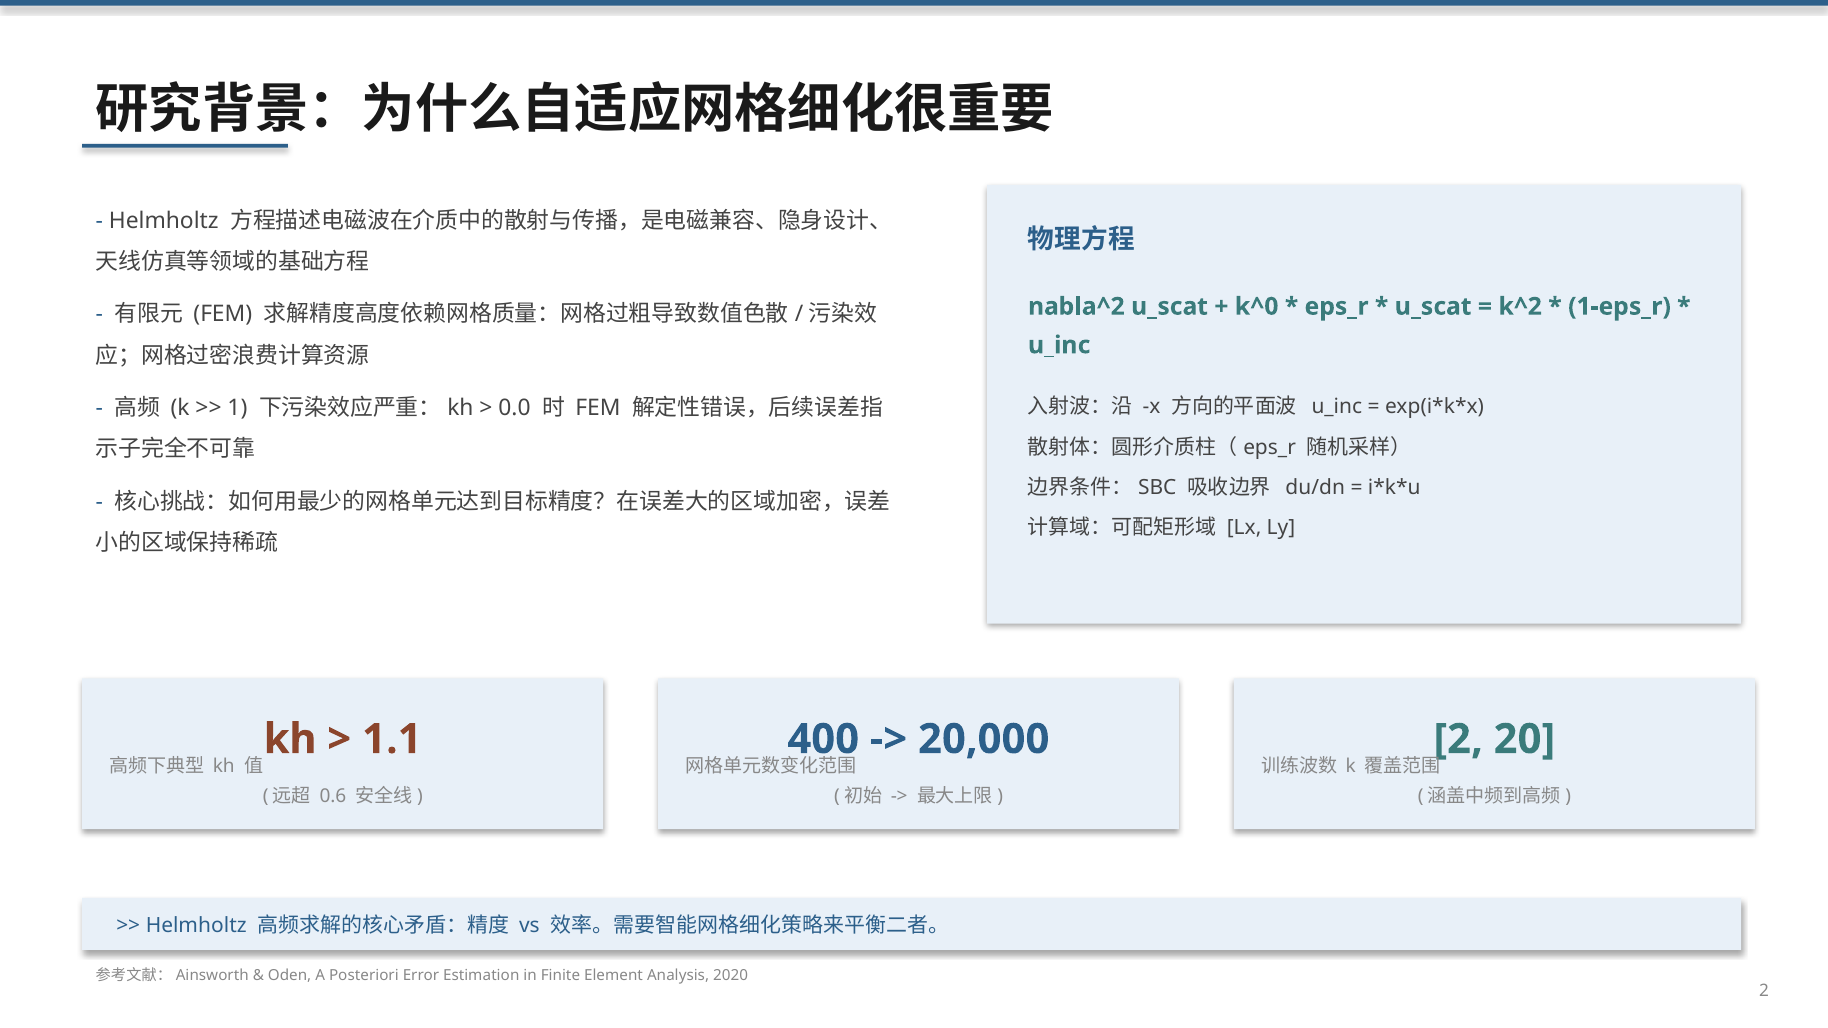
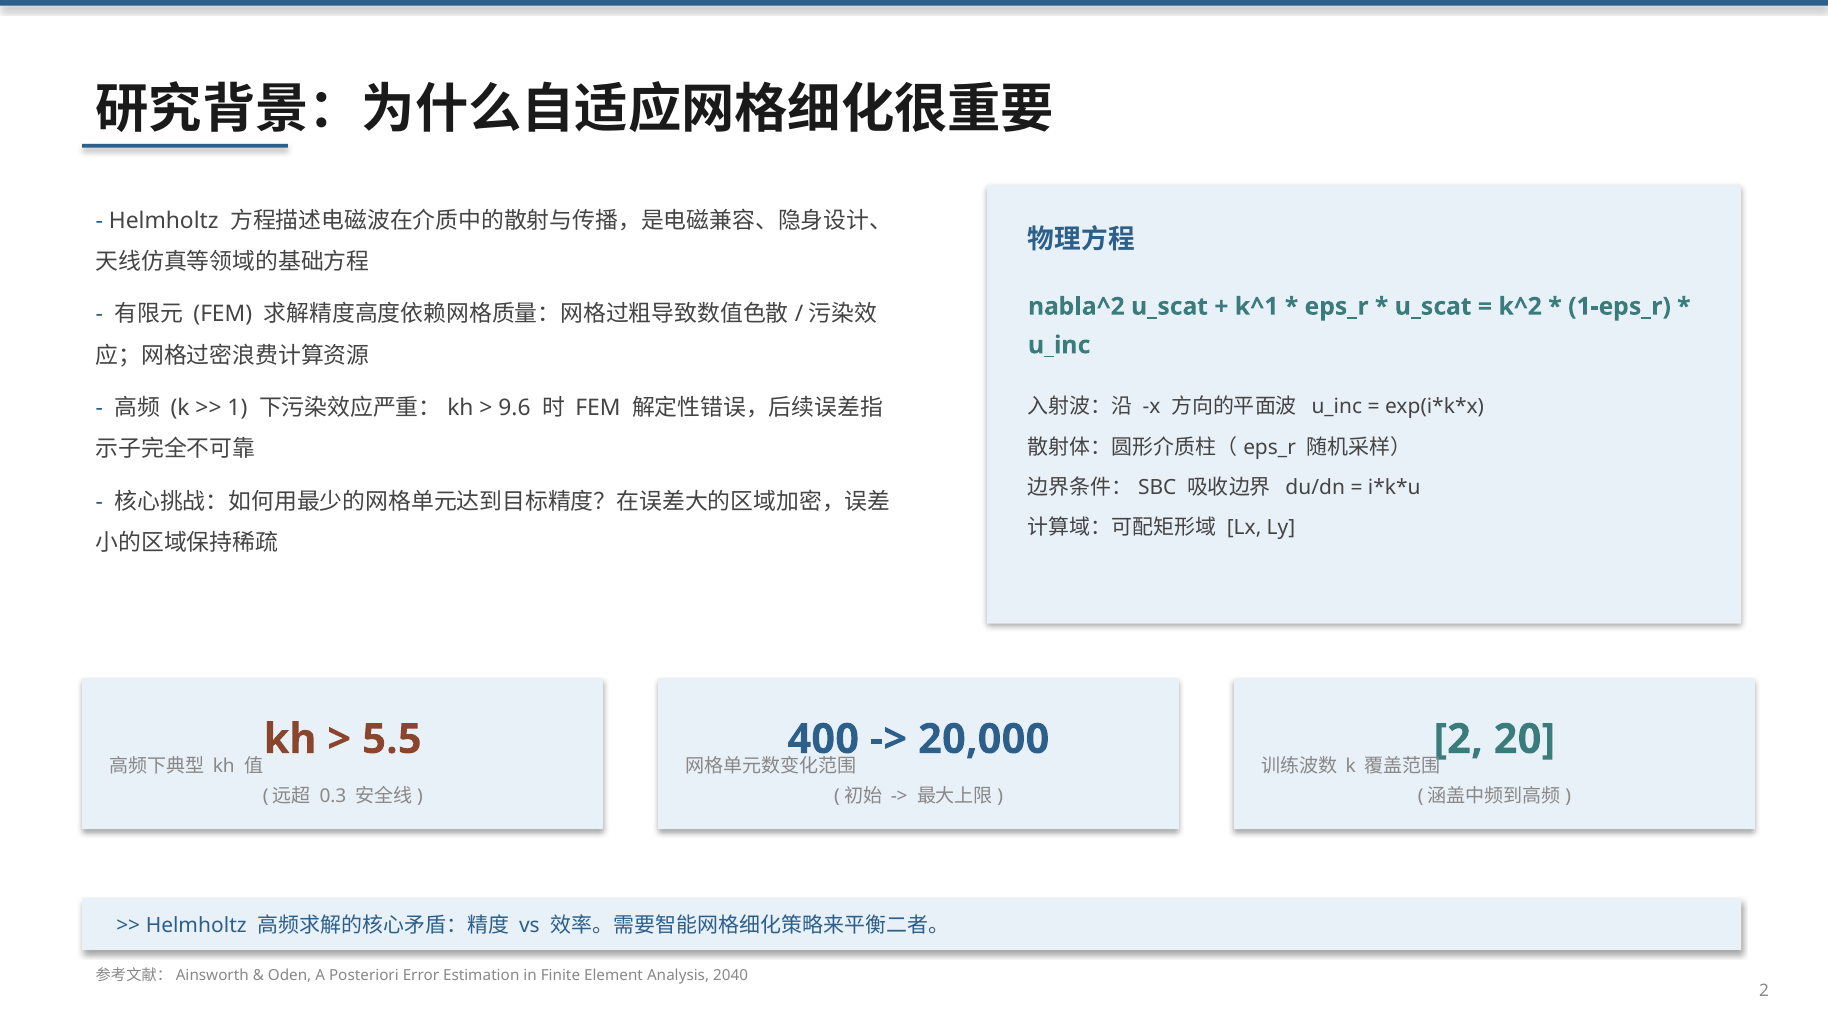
k^0: k^0 -> k^1
0.0: 0.0 -> 9.6
1.1: 1.1 -> 5.5
0.6: 0.6 -> 0.3
2020: 2020 -> 2040
